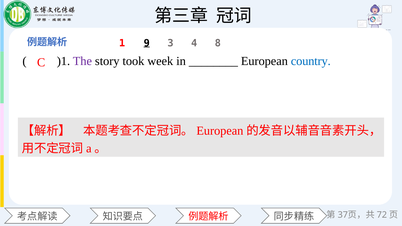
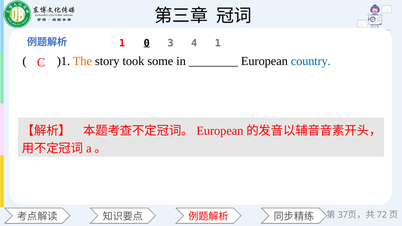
9: 9 -> 0
4 8: 8 -> 1
The at (82, 61) colour: purple -> orange
week: week -> some
